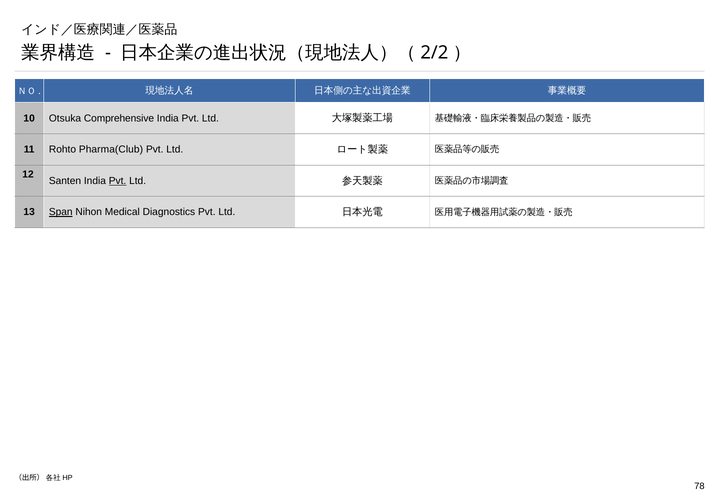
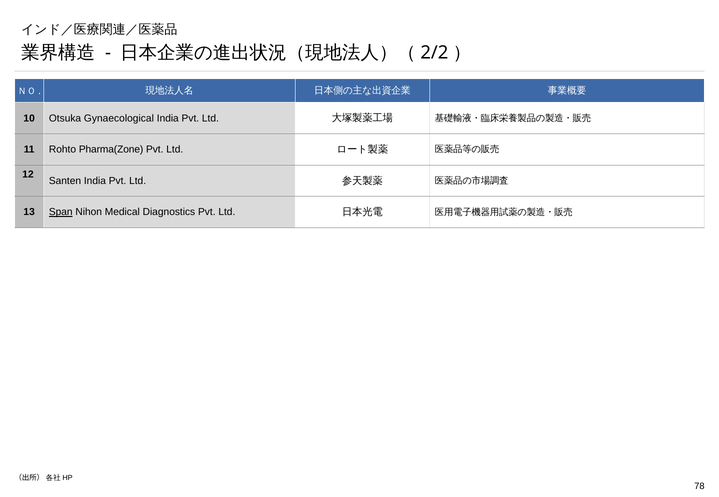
Comprehensive: Comprehensive -> Gynaecological
Pharma(Club: Pharma(Club -> Pharma(Zone
Pvt at (118, 181) underline: present -> none
